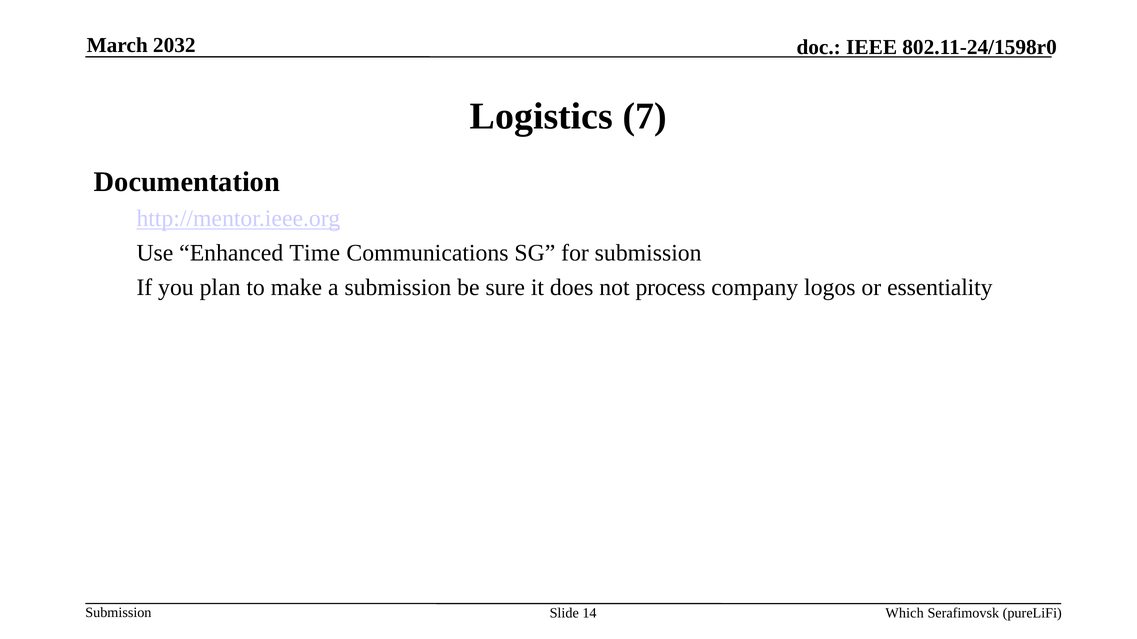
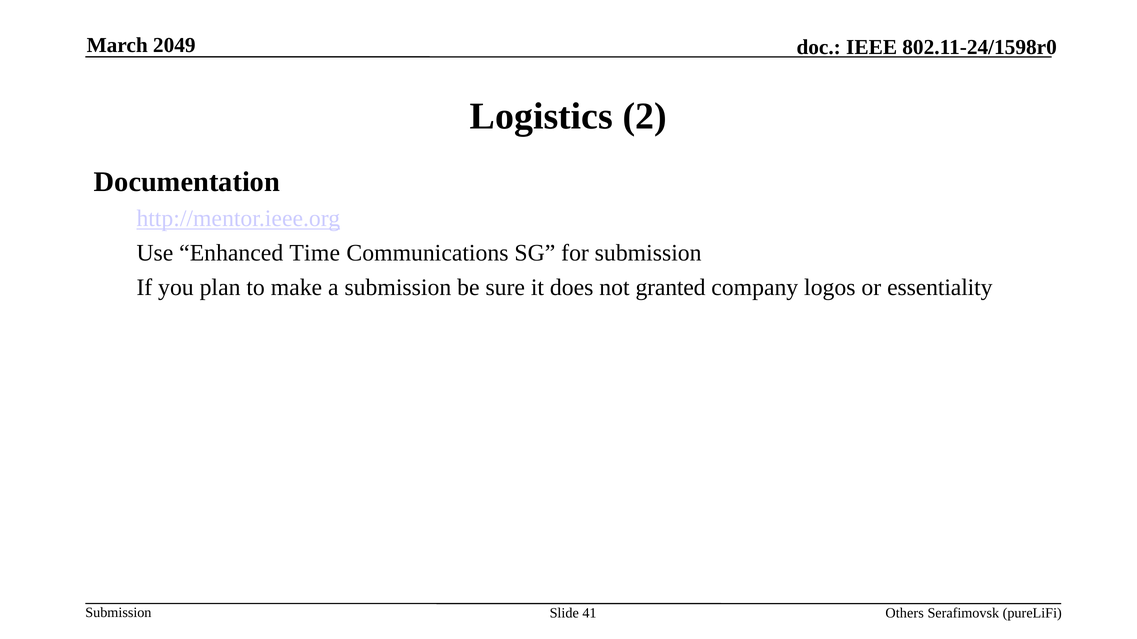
2032: 2032 -> 2049
7: 7 -> 2
process: process -> granted
14: 14 -> 41
Which: Which -> Others
